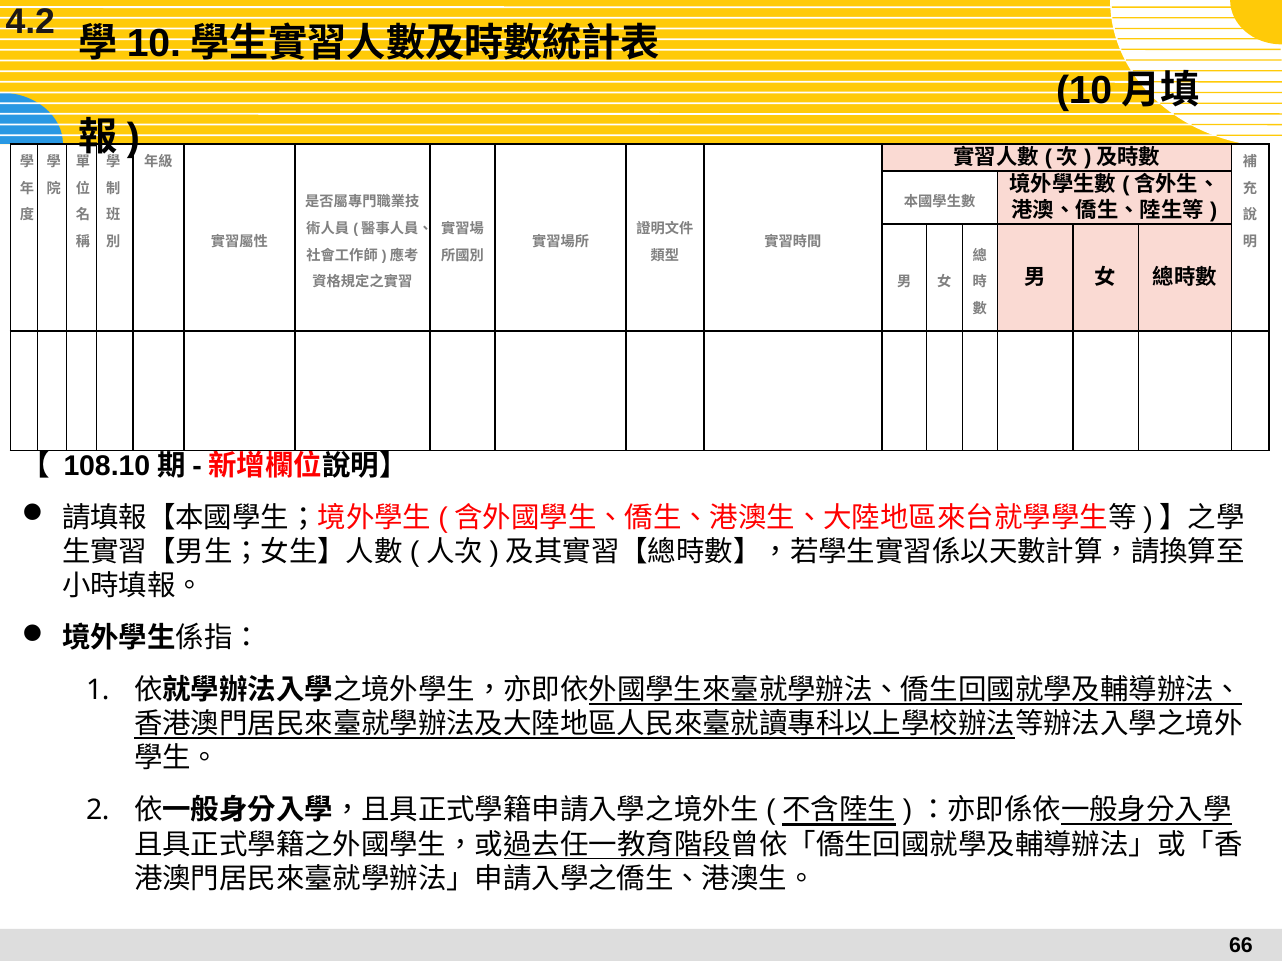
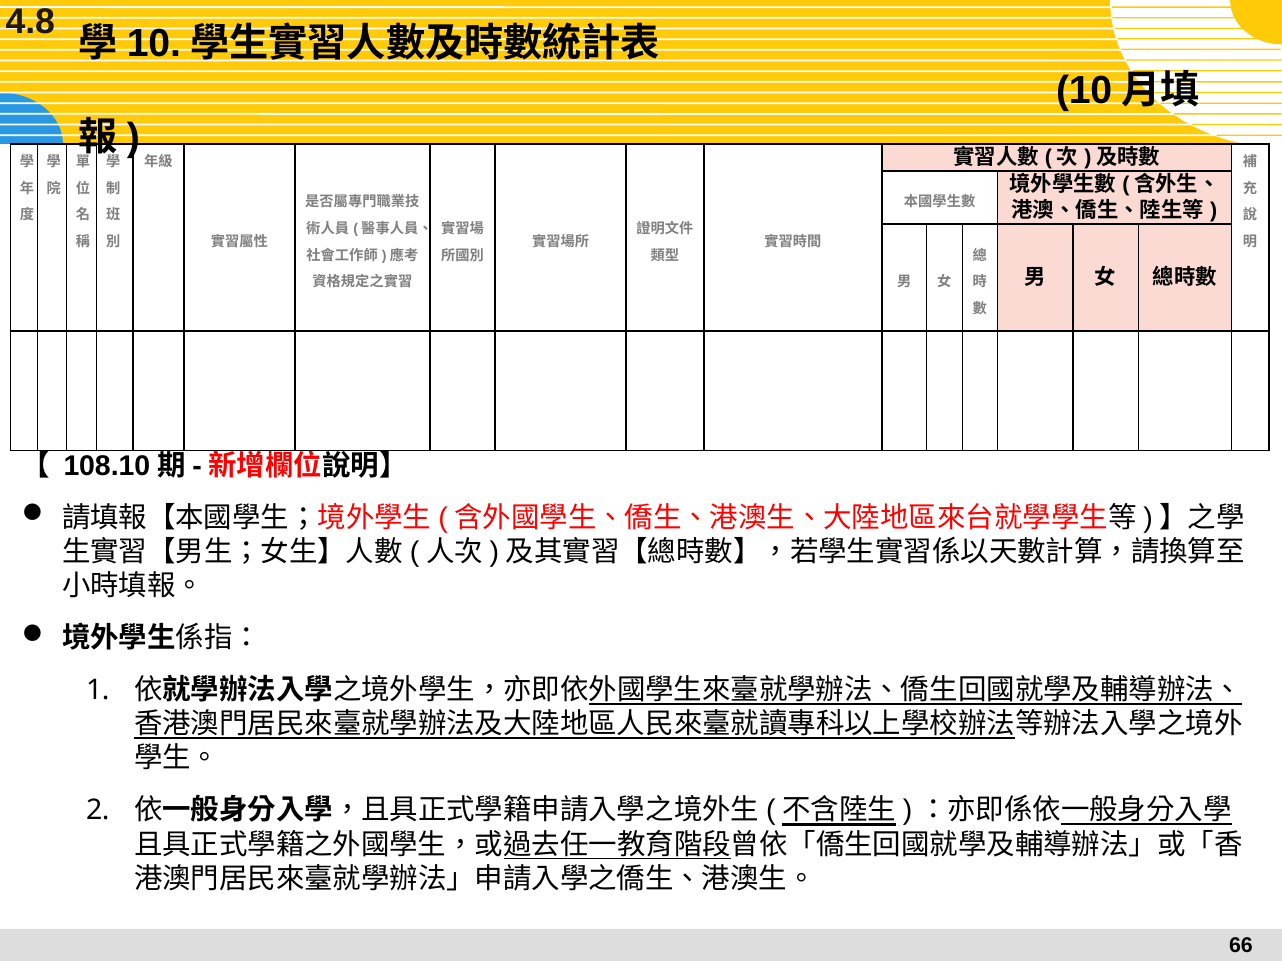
4.2: 4.2 -> 4.8
